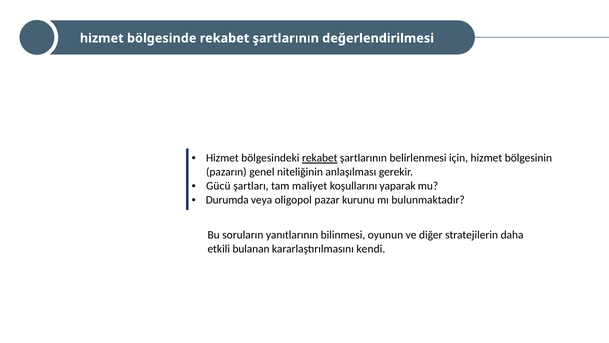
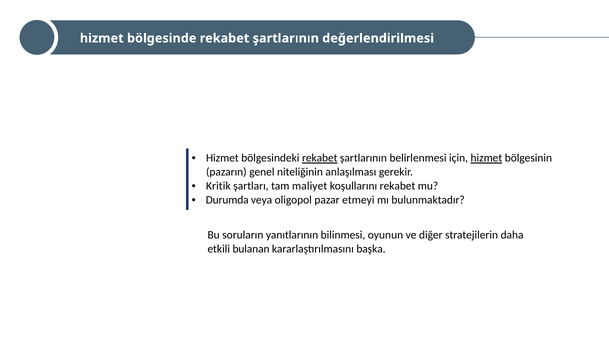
hizmet at (486, 158) underline: none -> present
Gücü: Gücü -> Kritik
koşullarını yaparak: yaparak -> rekabet
kurunu: kurunu -> etmeyi
kendi: kendi -> başka
